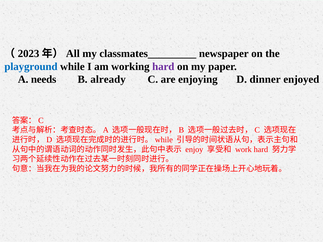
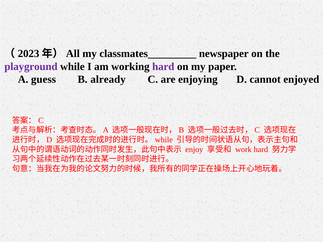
playground colour: blue -> purple
needs: needs -> guess
dinner: dinner -> cannot
